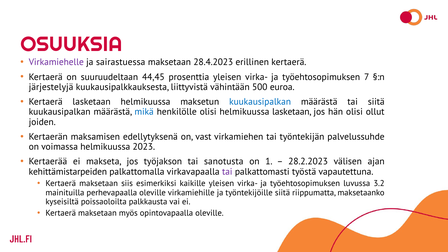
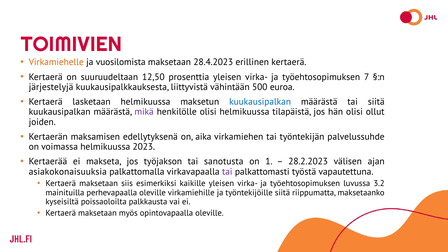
OSUUKSIA: OSUUKSIA -> TOIMIVIEN
Virkamiehelle colour: purple -> orange
sairastuessa: sairastuessa -> vuosilomista
44,45: 44,45 -> 12,50
mikä colour: blue -> purple
helmikuussa lasketaan: lasketaan -> tilapäistä
vast: vast -> aika
kehittämistarpeiden: kehittämistarpeiden -> asiakokonaisuuksia
